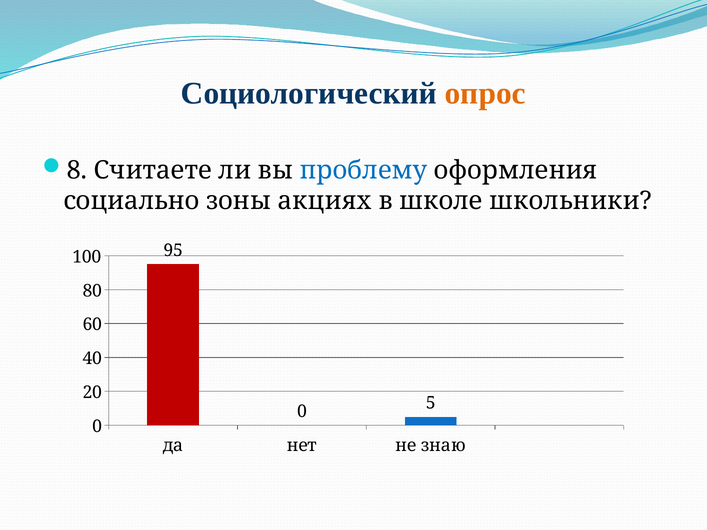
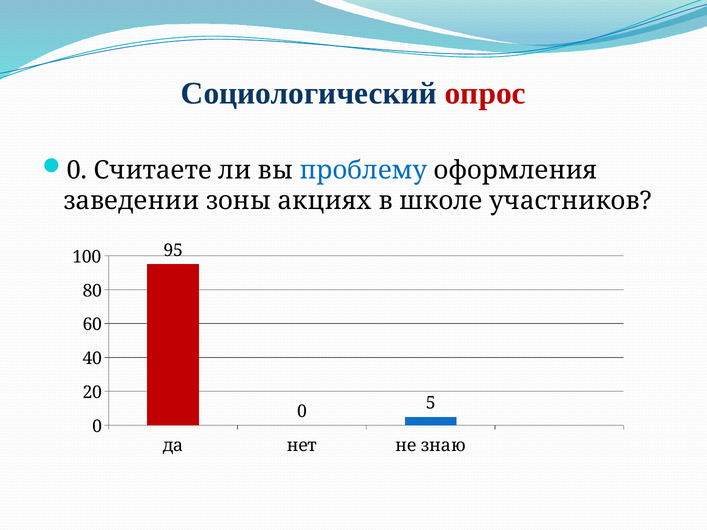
опрос colour: orange -> red
8 at (77, 170): 8 -> 0
социально: социально -> заведении
школьники: школьники -> участников
